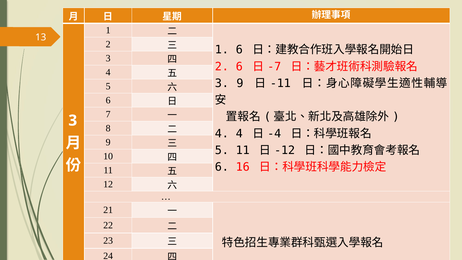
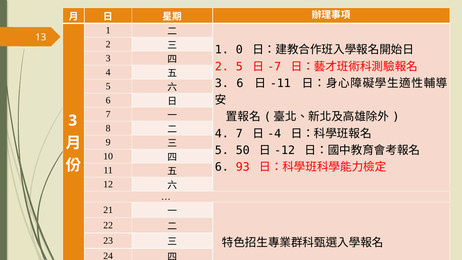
1 6: 6 -> 0
2 6: 6 -> 5
3 9: 9 -> 6
4 4: 4 -> 7
5 11: 11 -> 50
16: 16 -> 93
